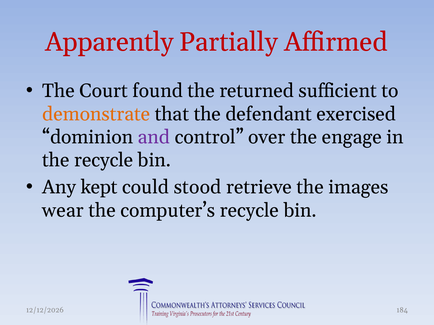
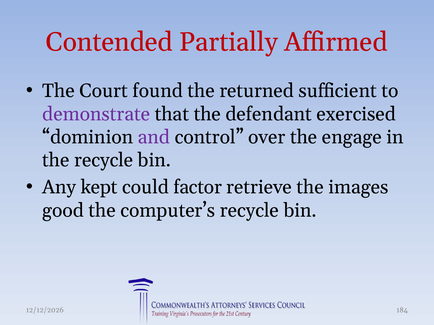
Apparently: Apparently -> Contended
demonstrate colour: orange -> purple
stood: stood -> factor
wear: wear -> good
